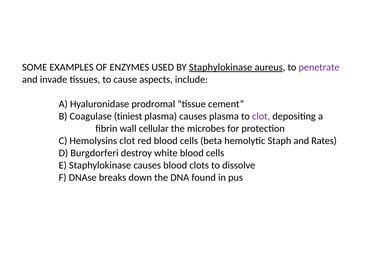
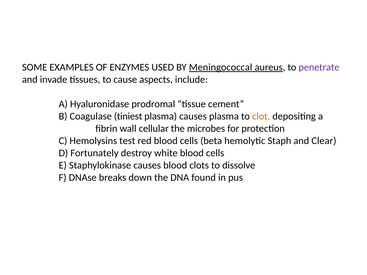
BY Staphylokinase: Staphylokinase -> Meningococcal
clot at (261, 116) colour: purple -> orange
Hemolysins clot: clot -> test
Rates: Rates -> Clear
Burgdorferi: Burgdorferi -> Fortunately
